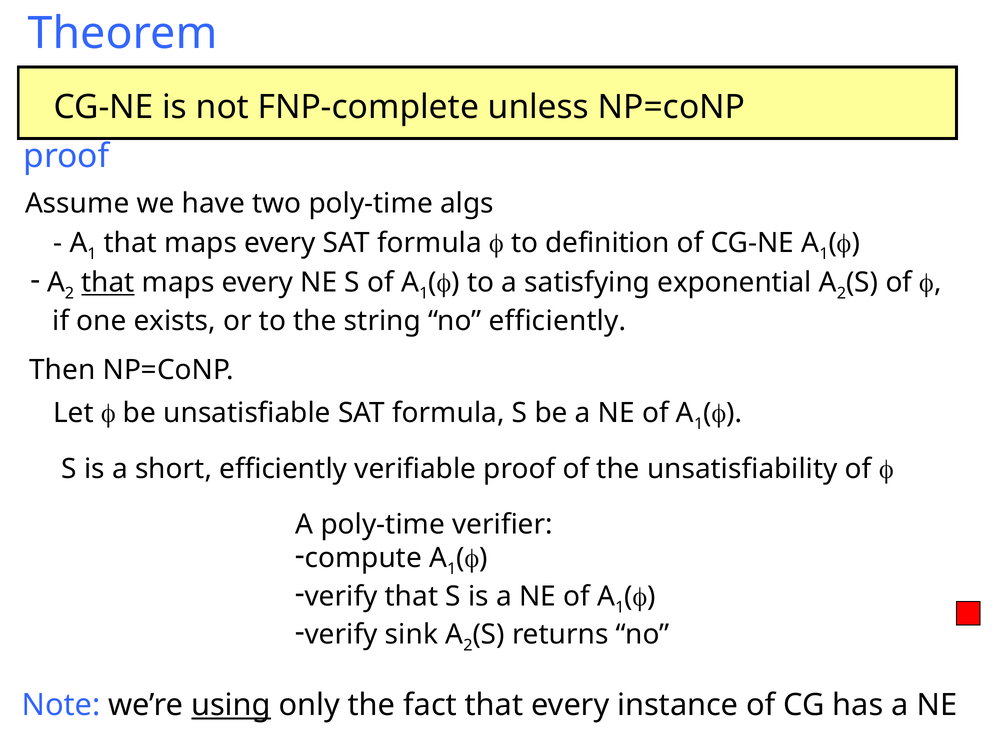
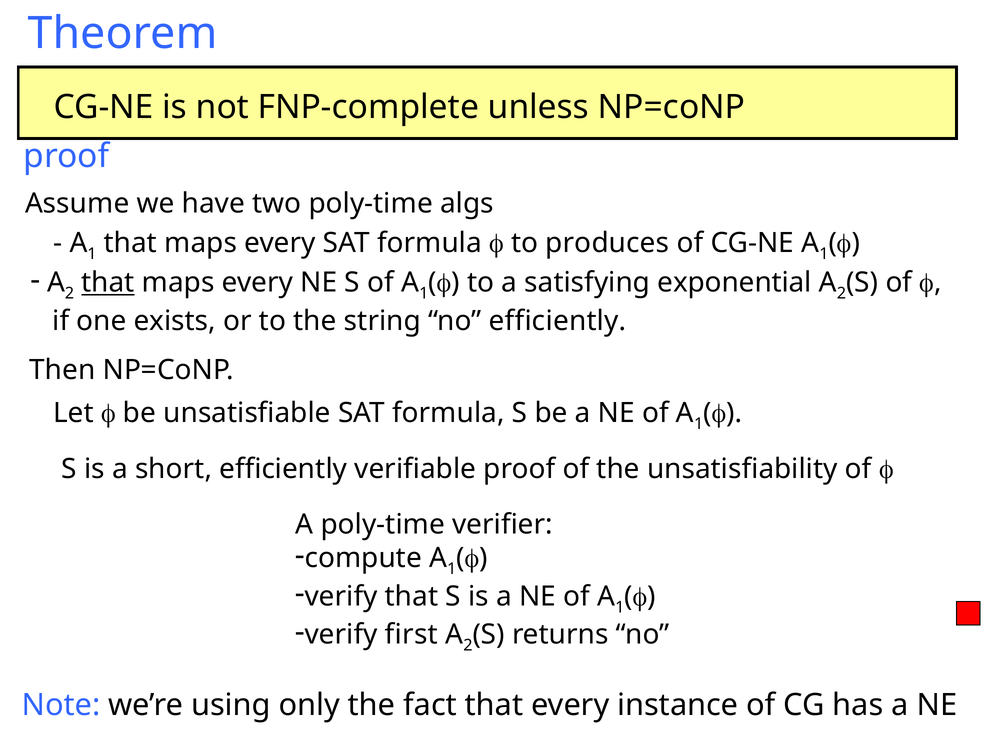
definition: definition -> produces
sink: sink -> first
using underline: present -> none
